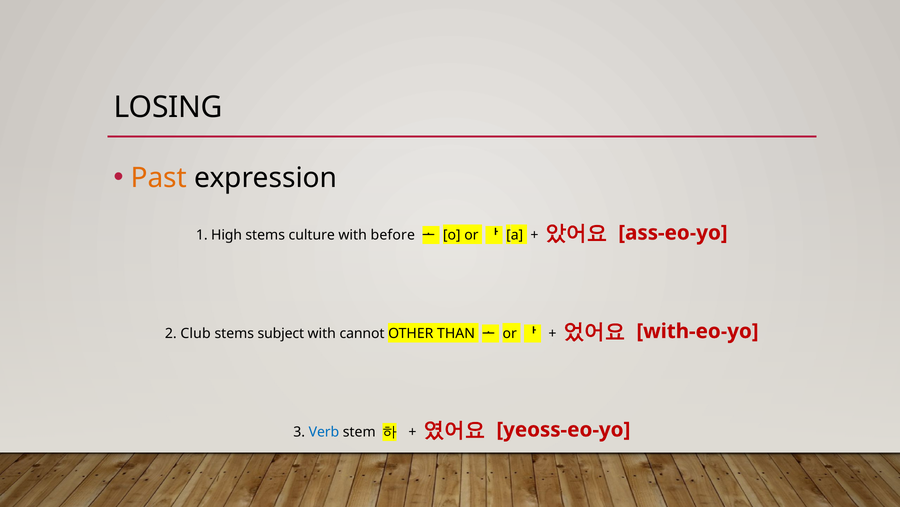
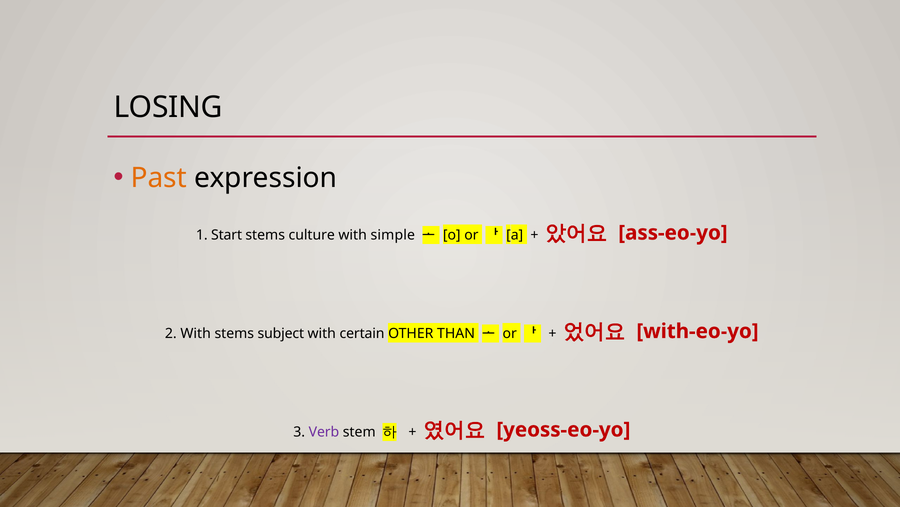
High: High -> Start
before: before -> simple
2 Club: Club -> With
cannot: cannot -> certain
Verb colour: blue -> purple
